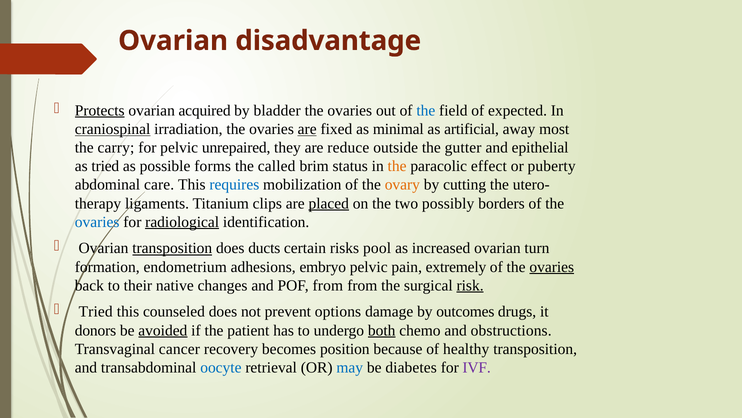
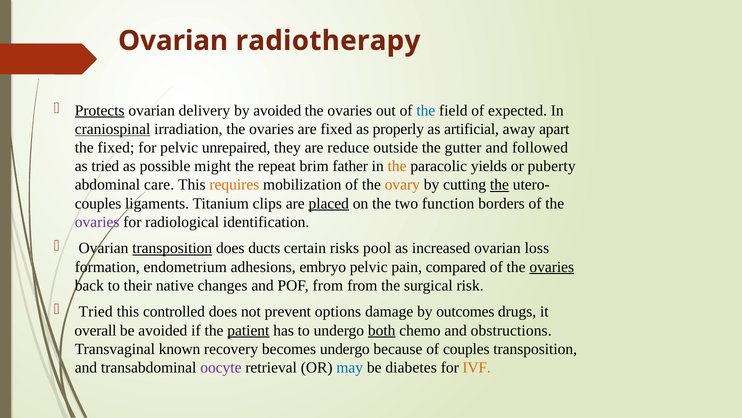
disadvantage: disadvantage -> radiotherapy
acquired: acquired -> delivery
by bladder: bladder -> avoided
are at (307, 129) underline: present -> none
minimal: minimal -> properly
most: most -> apart
the carry: carry -> fixed
epithelial: epithelial -> followed
forms: forms -> might
called: called -> repeat
status: status -> father
effect: effect -> yields
requires colour: blue -> orange
the at (499, 185) underline: none -> present
therapy at (98, 203): therapy -> couples
possibly: possibly -> function
ovaries at (97, 222) colour: blue -> purple
radiological underline: present -> none
turn: turn -> loss
extremely: extremely -> compared
risk underline: present -> none
counseled: counseled -> controlled
donors: donors -> overall
avoided at (163, 330) underline: present -> none
patient underline: none -> present
cancer: cancer -> known
becomes position: position -> undergo
of healthy: healthy -> couples
oocyte colour: blue -> purple
IVF colour: purple -> orange
